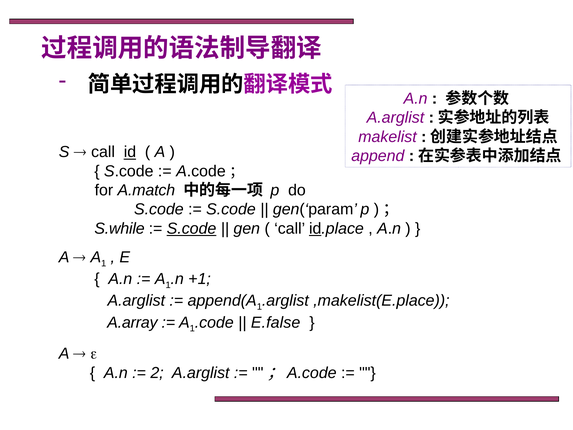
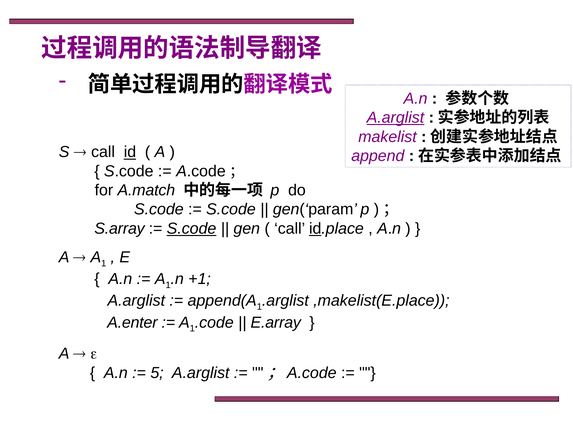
A.arglist at (395, 118) underline: none -> present
S.while: S.while -> S.array
A.array: A.array -> A.enter
E.false: E.false -> E.array
2: 2 -> 5
